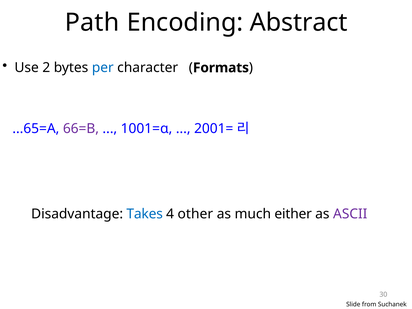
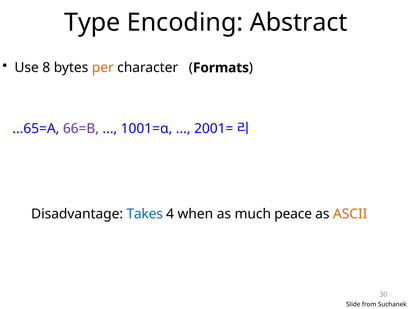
Path: Path -> Type
2: 2 -> 8
per colour: blue -> orange
other: other -> when
either: either -> peace
ASCII colour: purple -> orange
